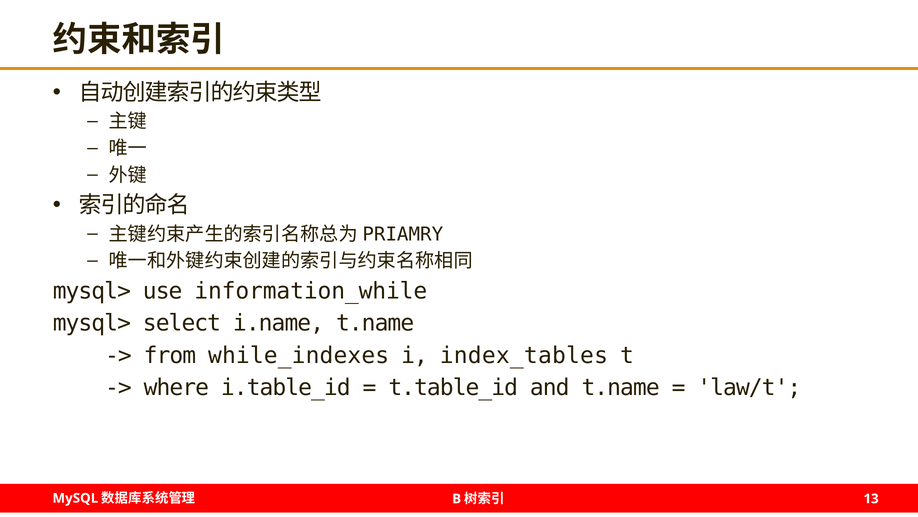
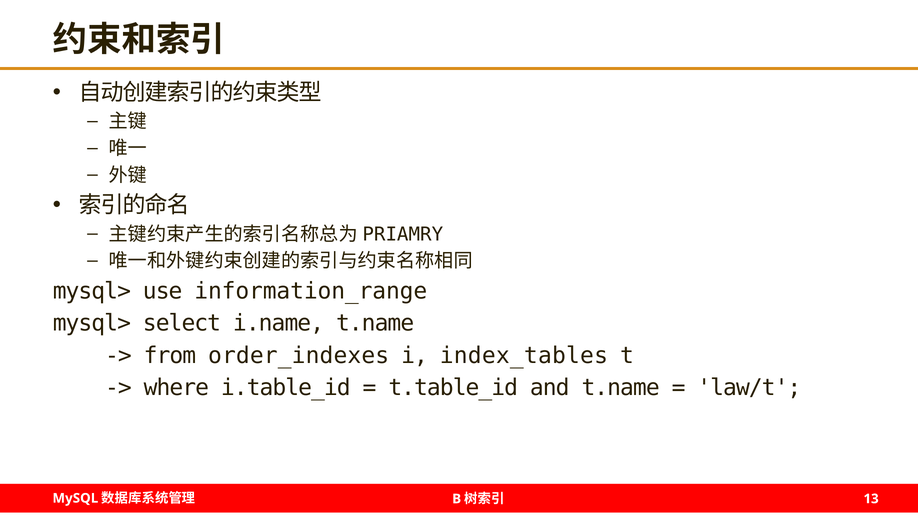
information_while: information_while -> information_range
while_indexes: while_indexes -> order_indexes
